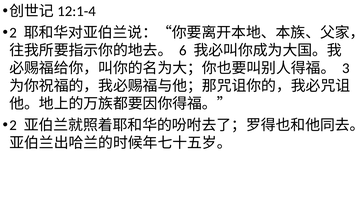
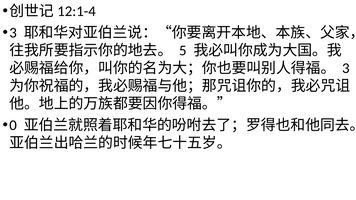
2 at (13, 33): 2 -> 3
6: 6 -> 5
2 at (13, 125): 2 -> 0
